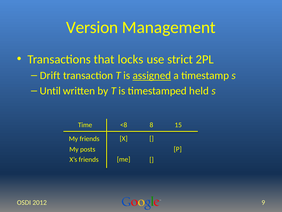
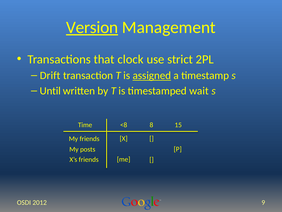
Version underline: none -> present
locks: locks -> clock
held: held -> wait
